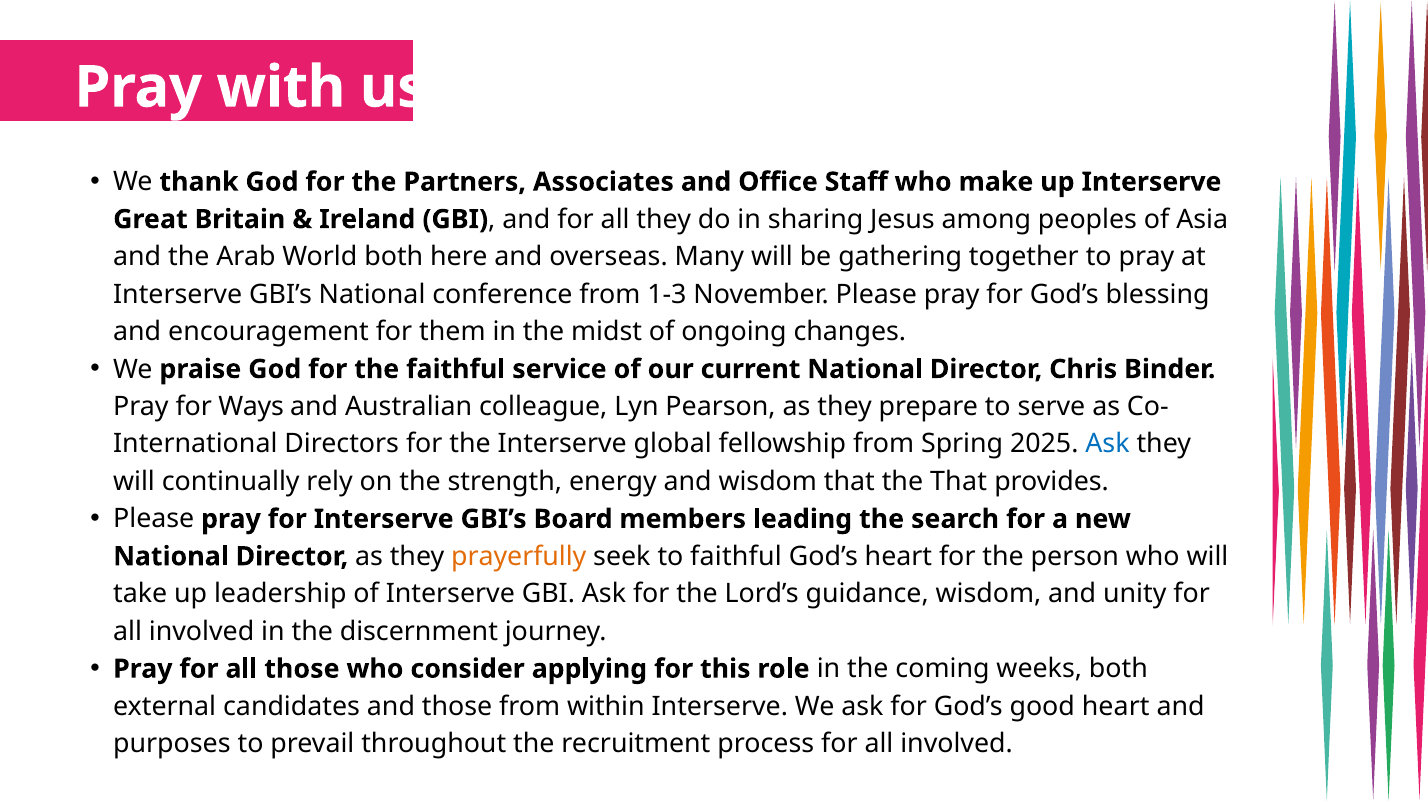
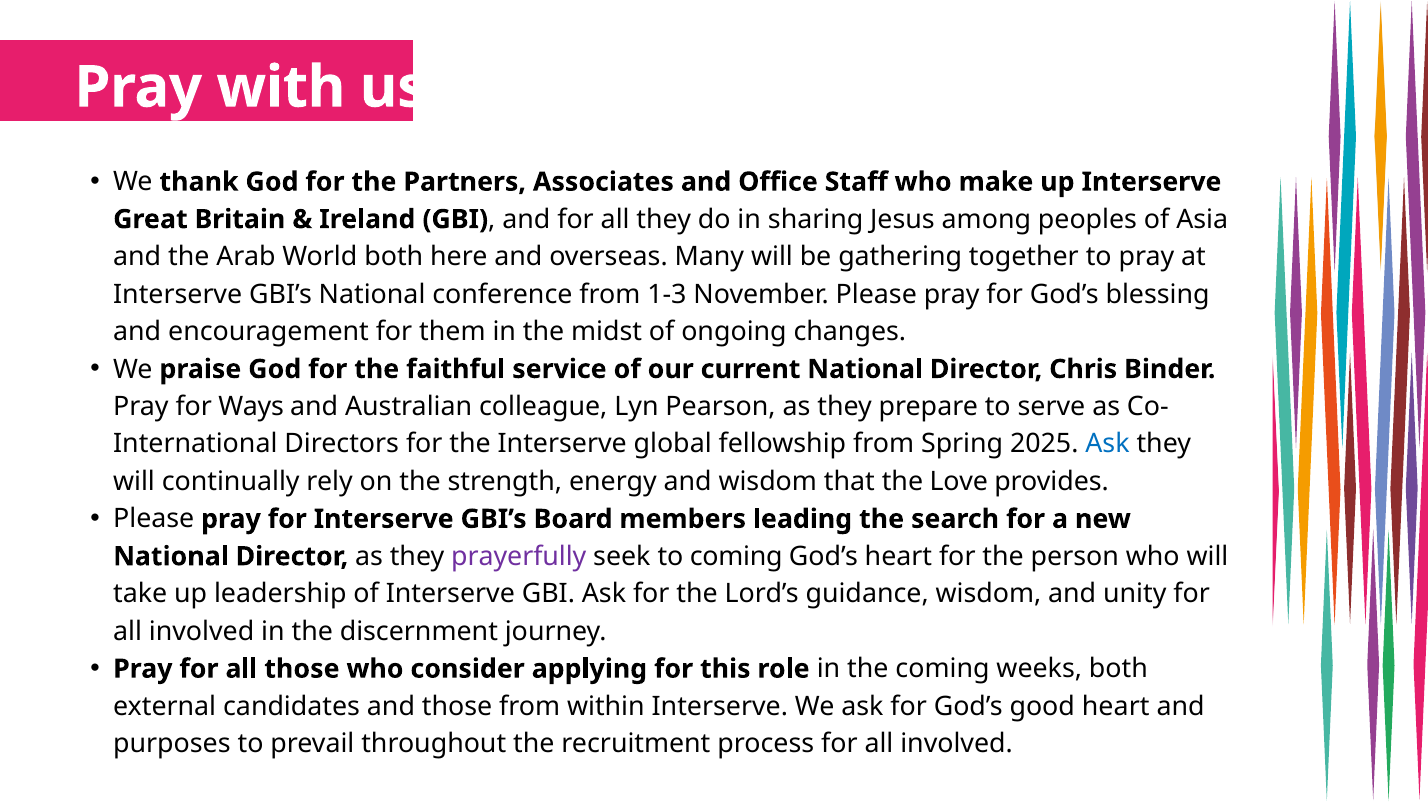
the That: That -> Love
prayerfully colour: orange -> purple
to faithful: faithful -> coming
